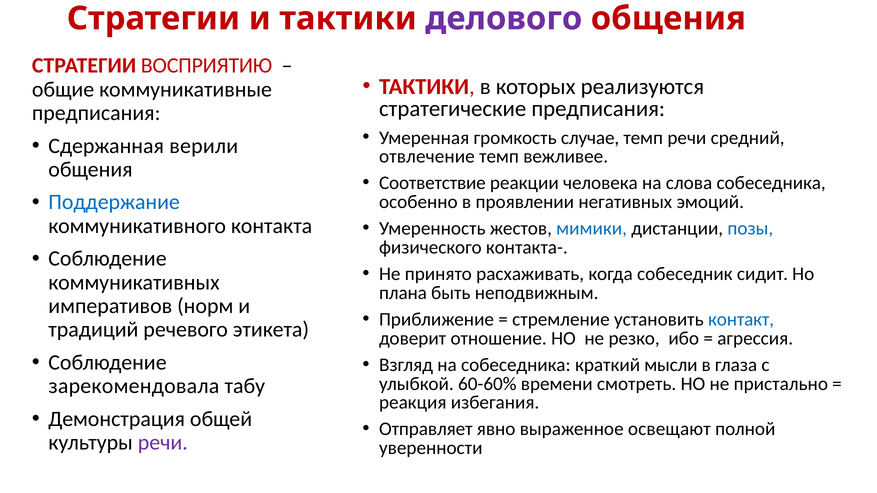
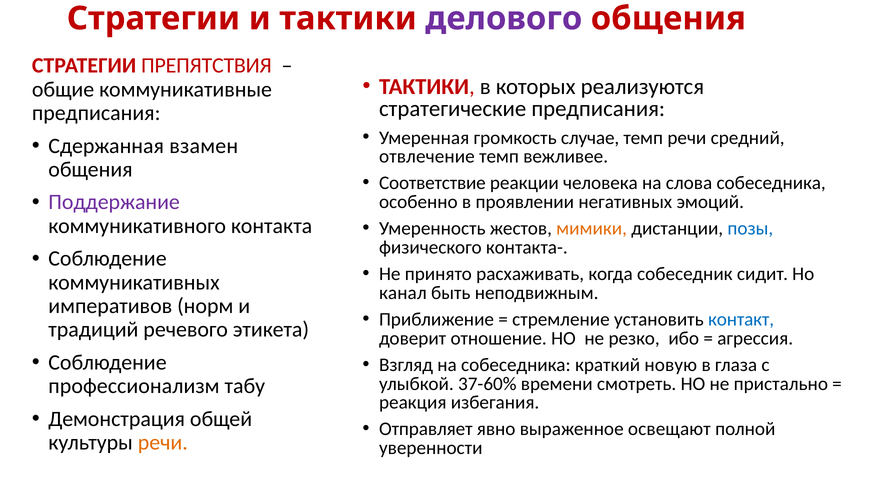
ВОСПРИЯТИЮ: ВОСПРИЯТИЮ -> ПРЕПЯТСТВИЯ
верили: верили -> взамен
Поддержание colour: blue -> purple
мимики colour: blue -> orange
плана: плана -> канал
мысли: мысли -> новую
60-60%: 60-60% -> 37-60%
зарекомендовала: зарекомендовала -> профессионализм
речи at (163, 443) colour: purple -> orange
